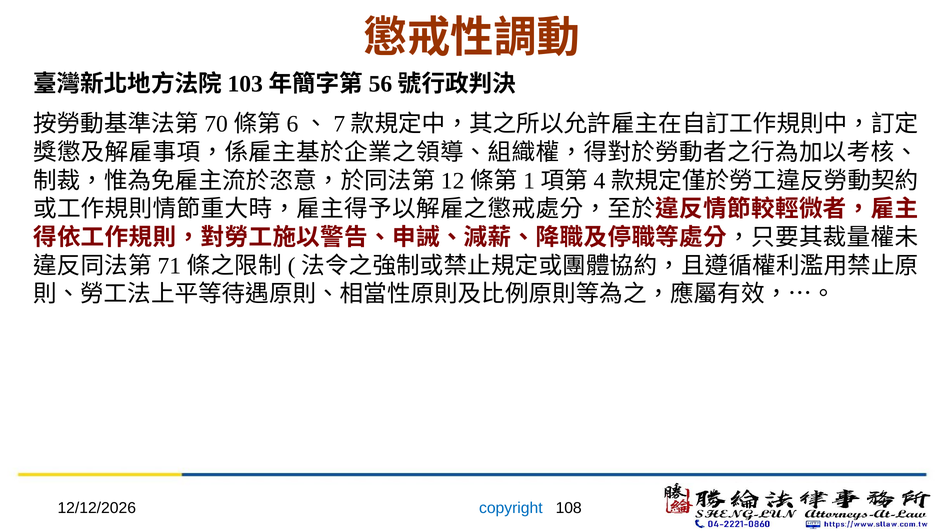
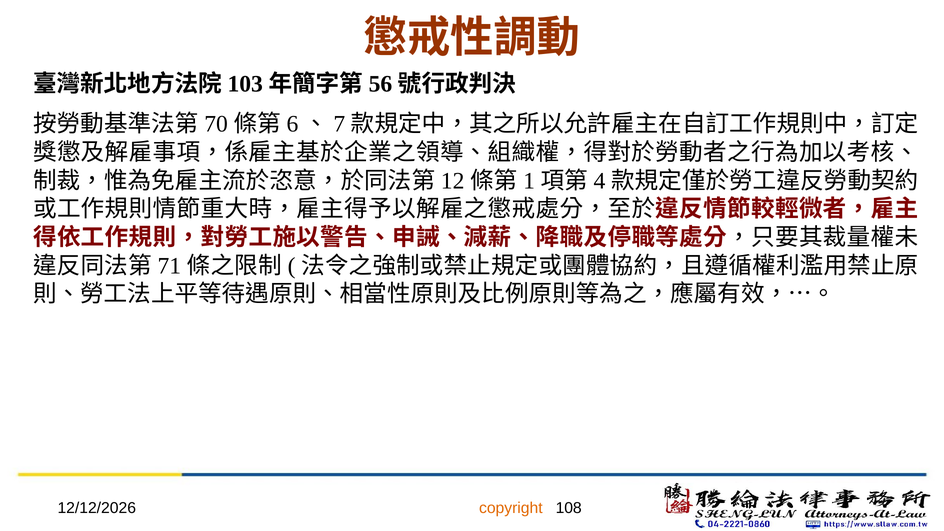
copyright colour: blue -> orange
